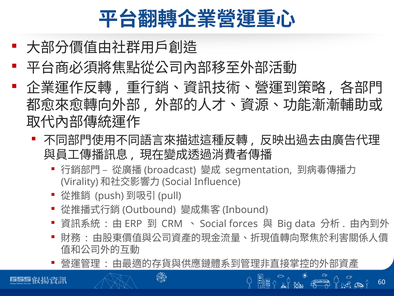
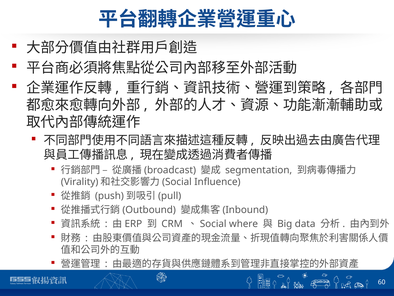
forces: forces -> where
